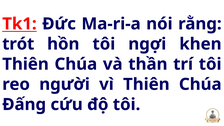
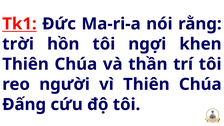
trót: trót -> trời
